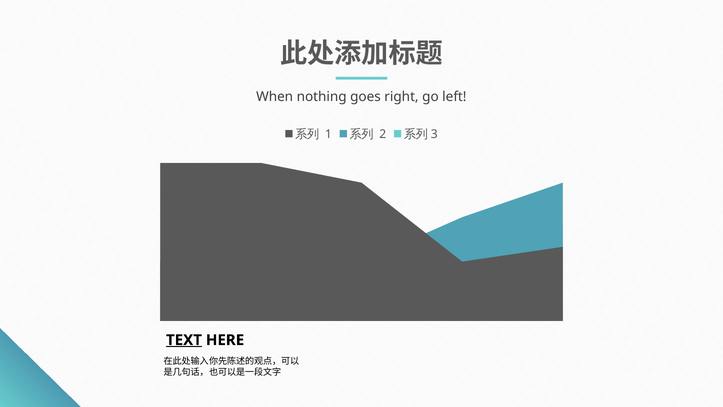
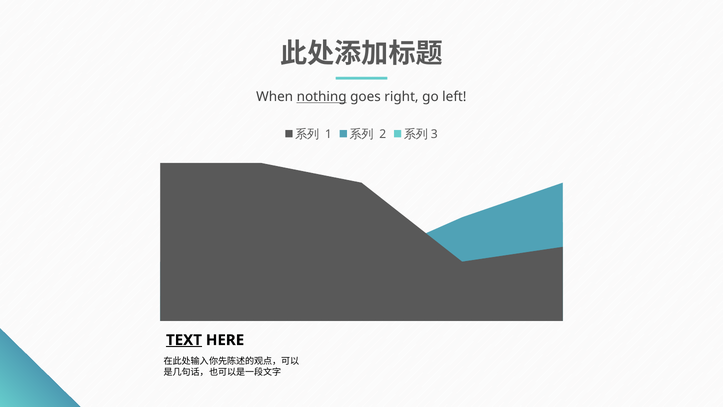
nothing underline: none -> present
